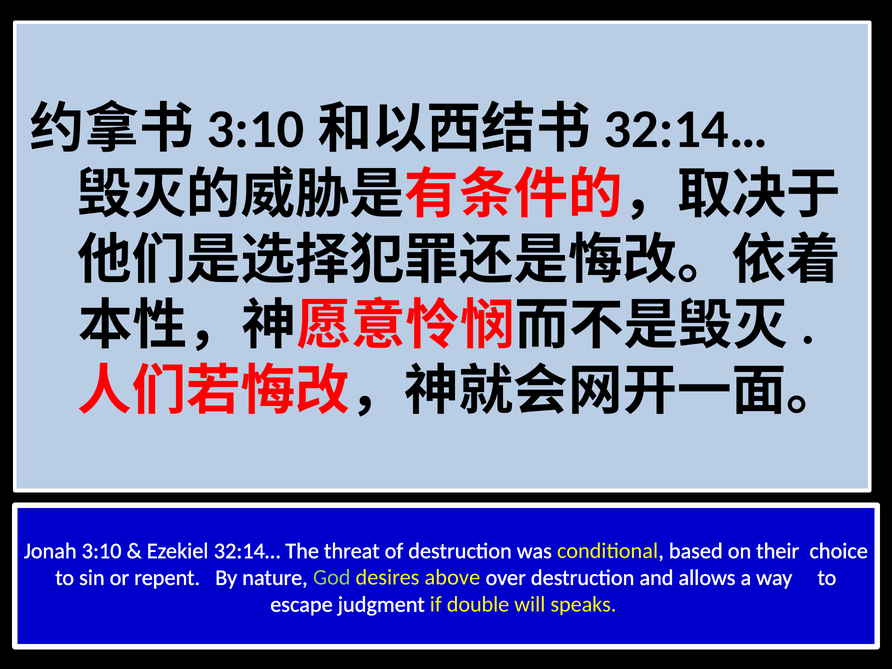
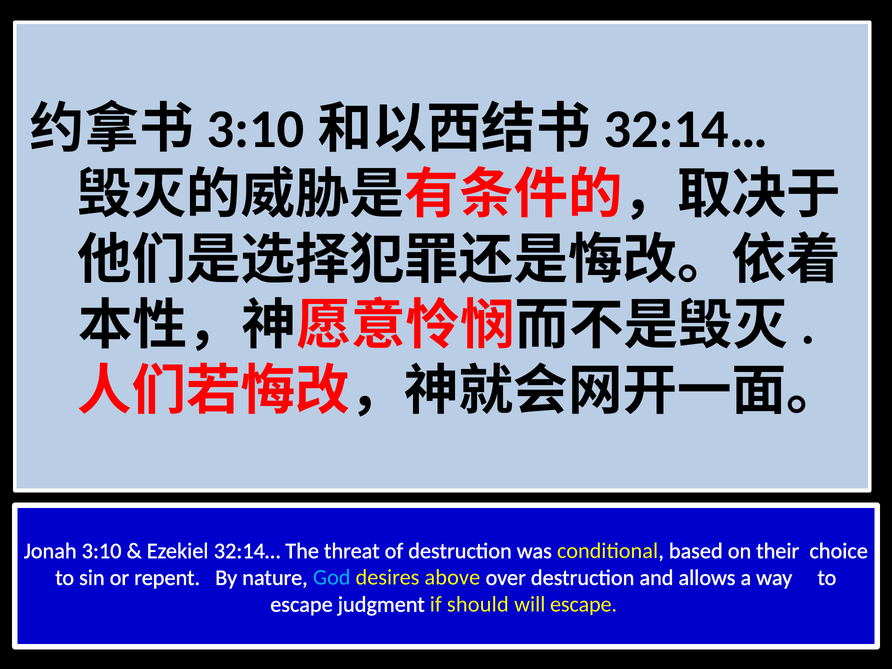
God colour: light green -> light blue
double: double -> should
will speaks: speaks -> escape
